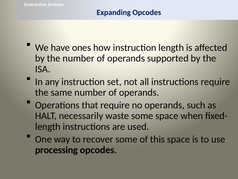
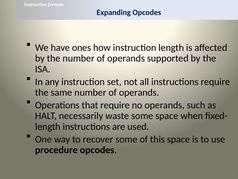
processing: processing -> procedure
